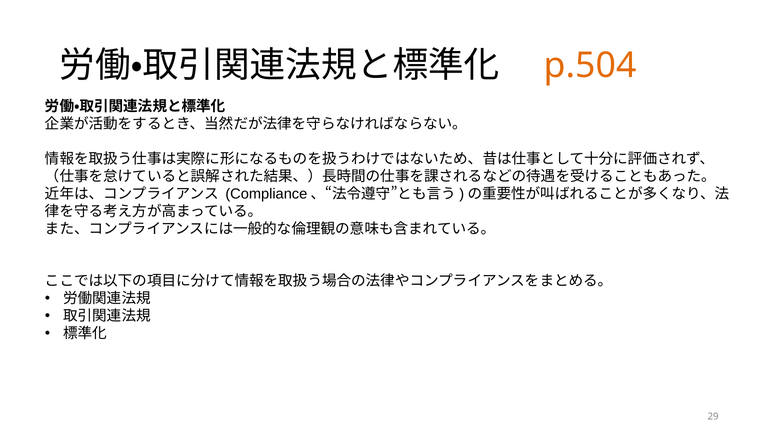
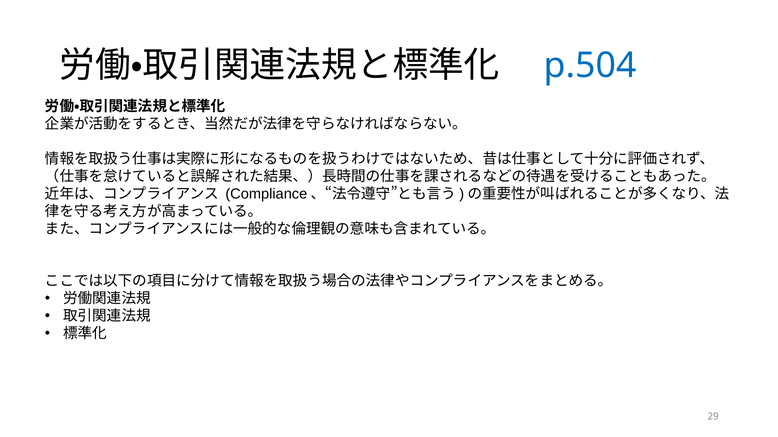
p.504 colour: orange -> blue
